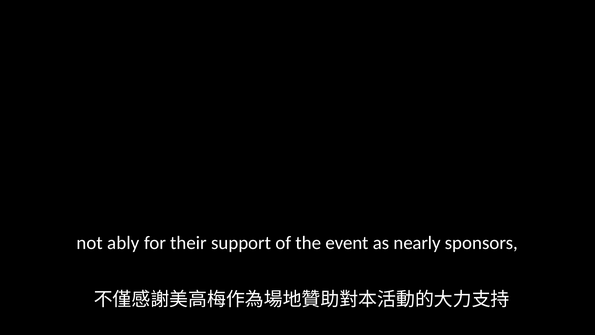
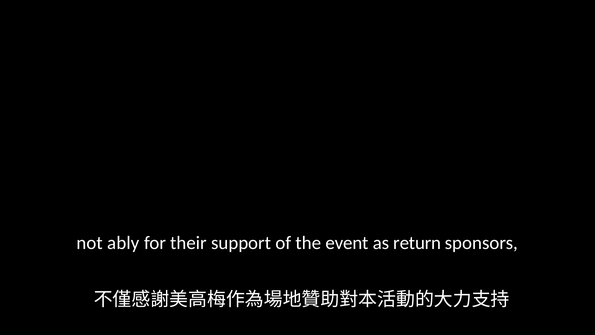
nearly: nearly -> return
